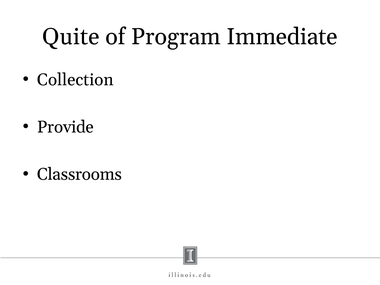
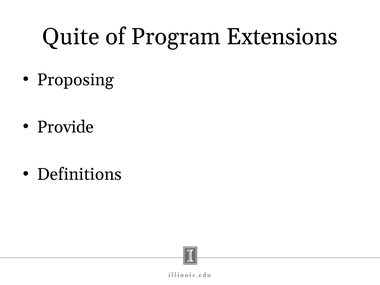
Immediate: Immediate -> Extensions
Collection: Collection -> Proposing
Classrooms: Classrooms -> Definitions
